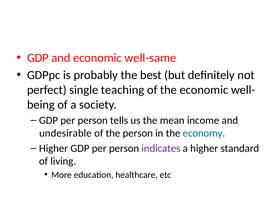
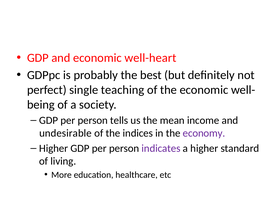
well-same: well-same -> well-heart
the person: person -> indices
economy colour: blue -> purple
